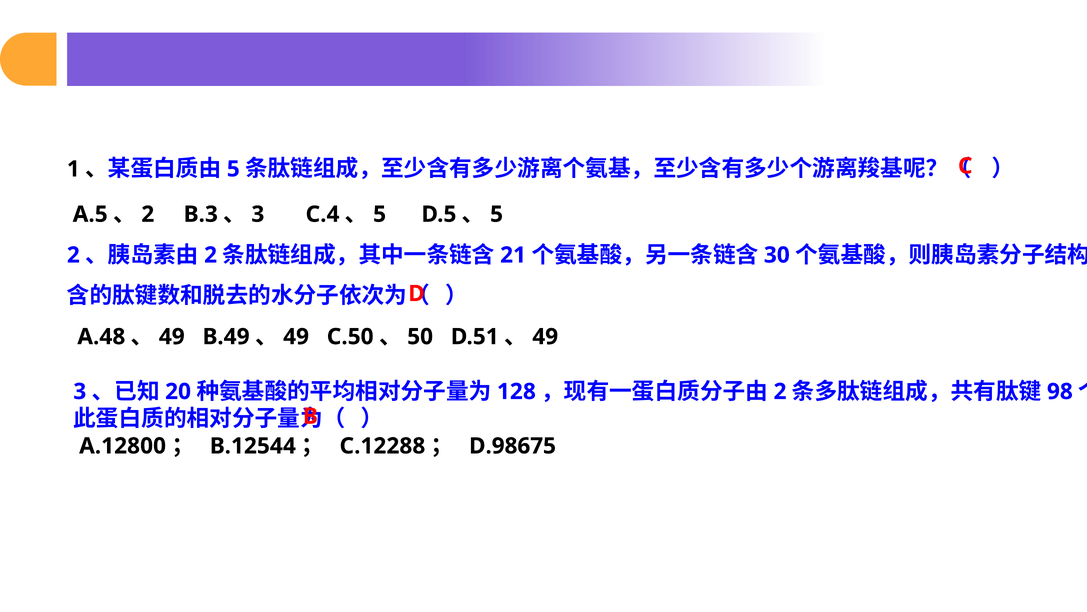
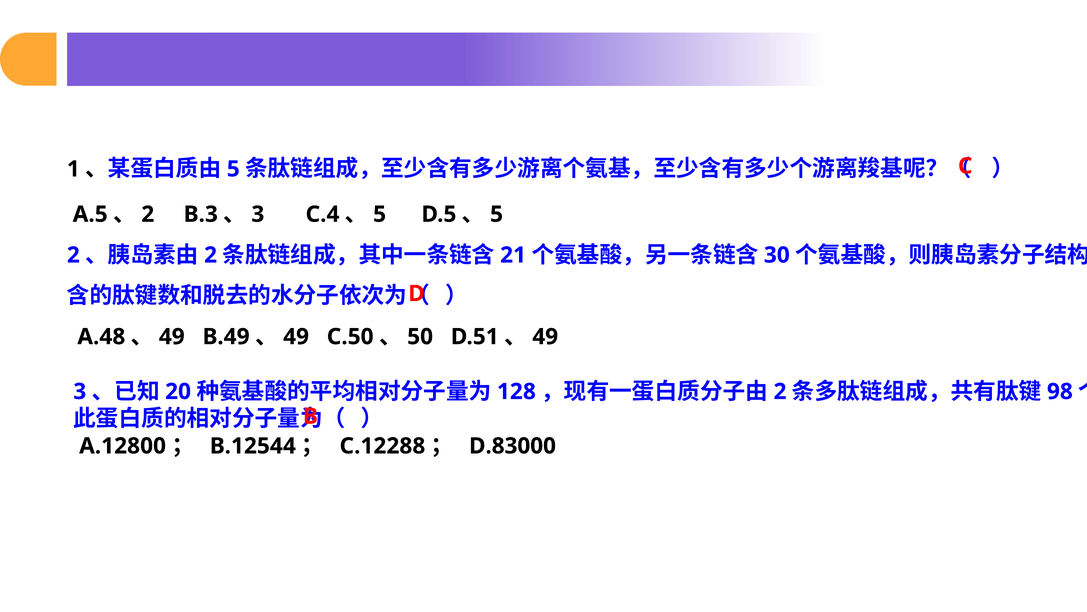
D.98675: D.98675 -> D.83000
